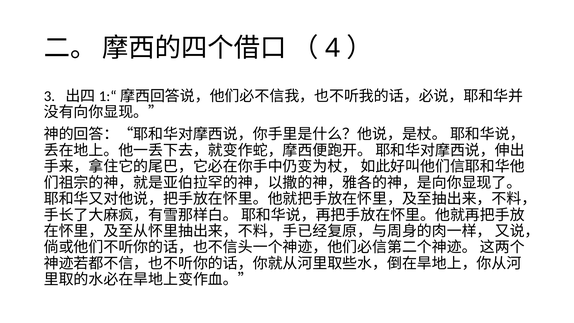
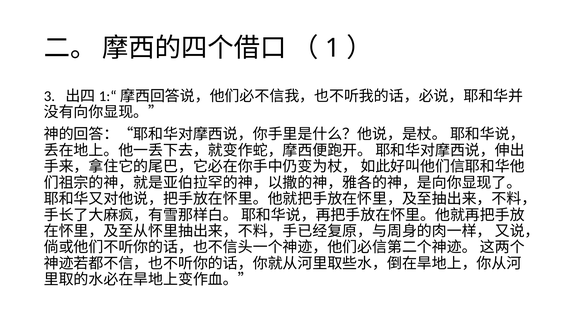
4: 4 -> 1
